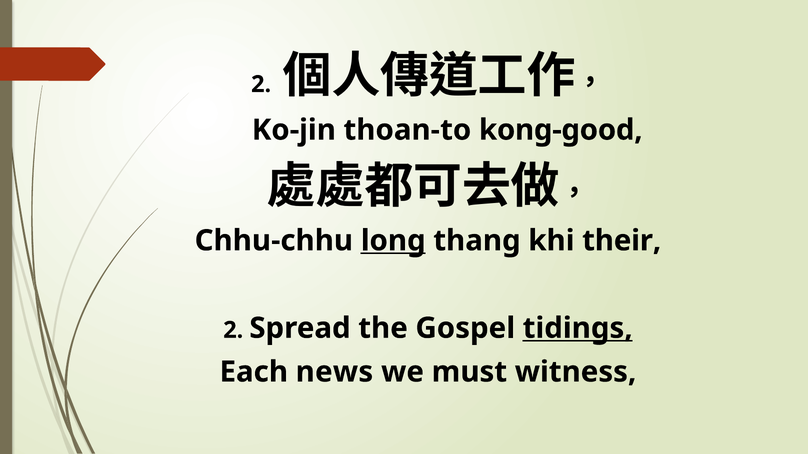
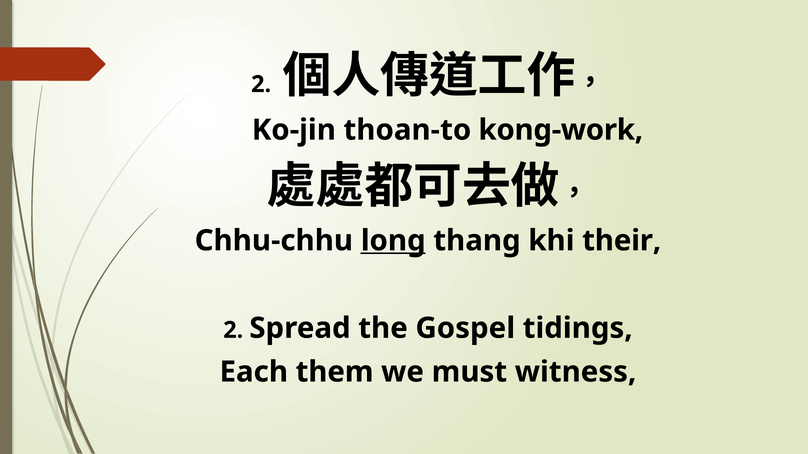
kong-good: kong-good -> kong-work
tidings underline: present -> none
news: news -> them
